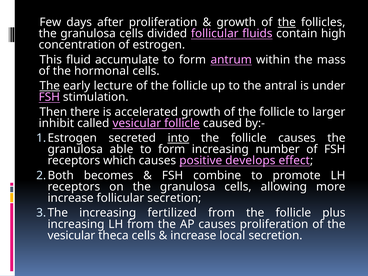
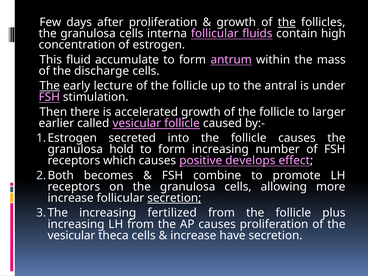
divided: divided -> interna
hormonal: hormonal -> discharge
inhibit: inhibit -> earlier
into underline: present -> none
able: able -> hold
secretion at (174, 198) underline: none -> present
local: local -> have
